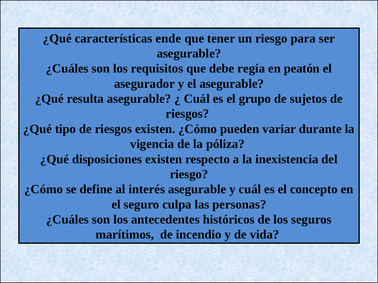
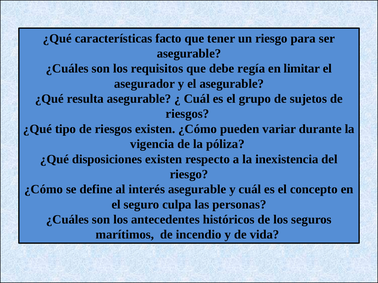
ende: ende -> facto
peatón: peatón -> limitar
